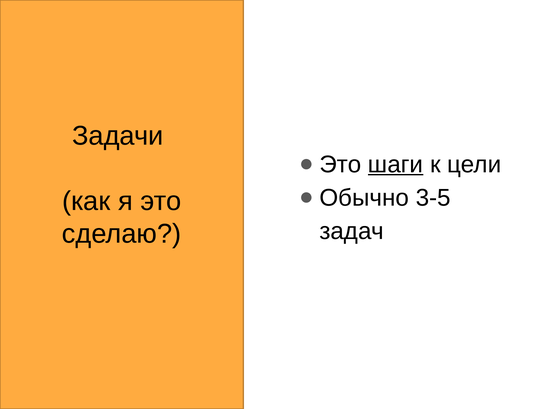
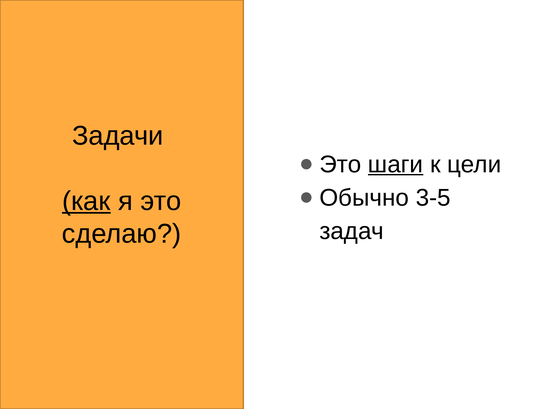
как underline: none -> present
